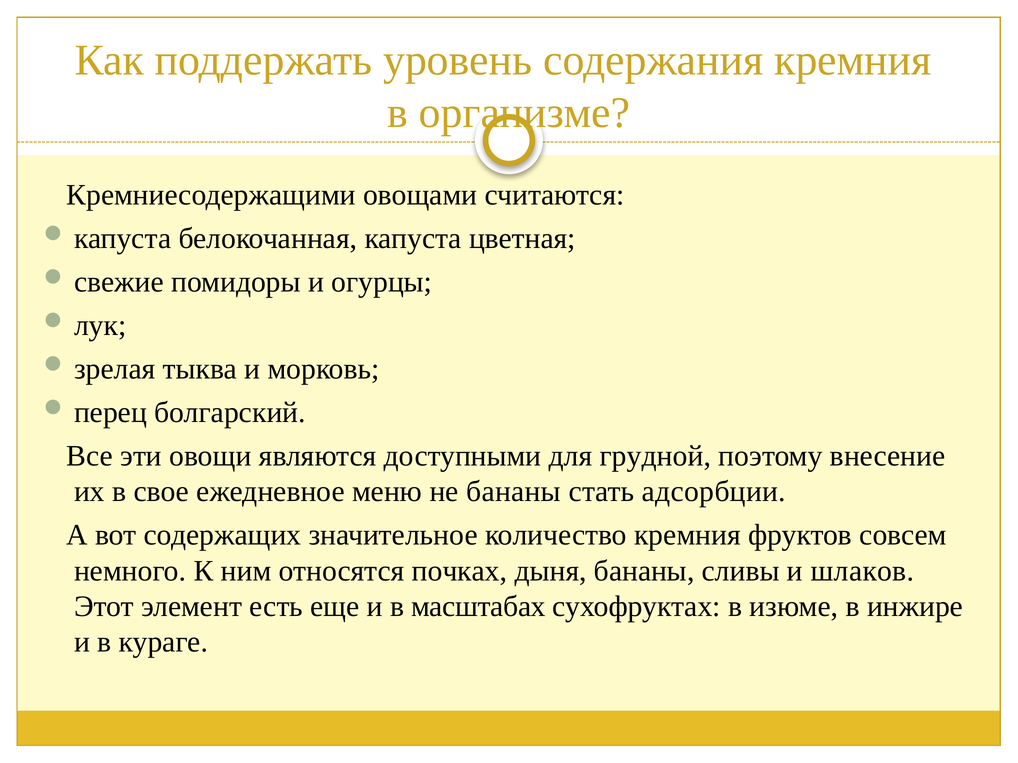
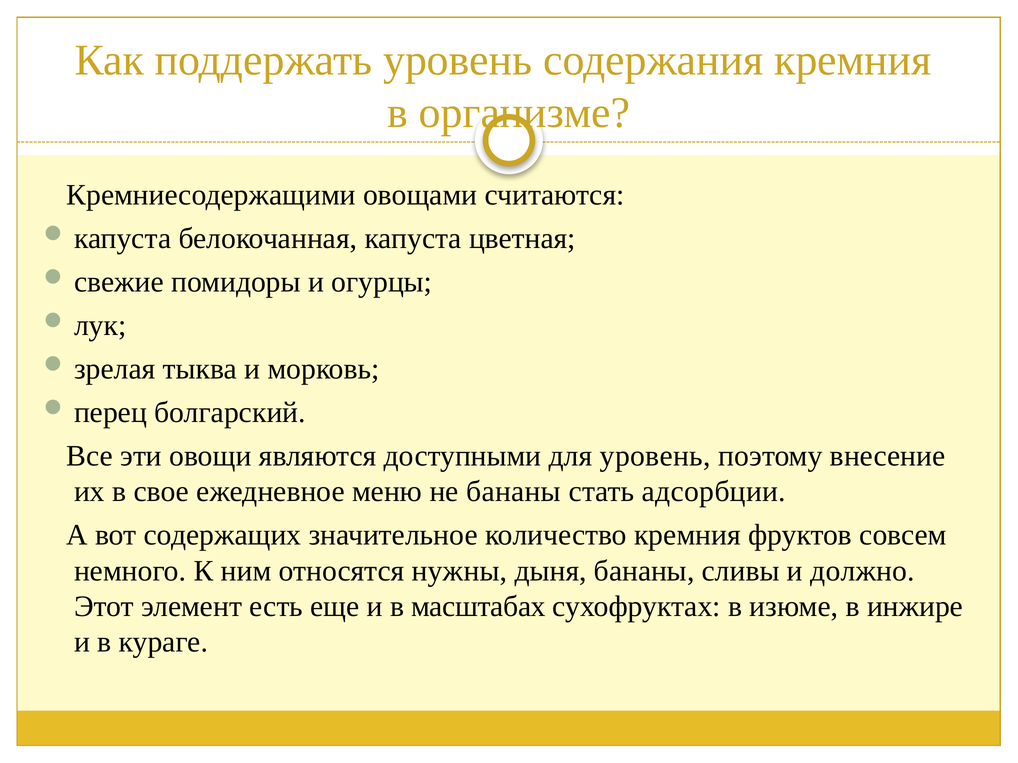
для грудной: грудной -> уровень
почках: почках -> нужны
шлаков: шлаков -> должно
